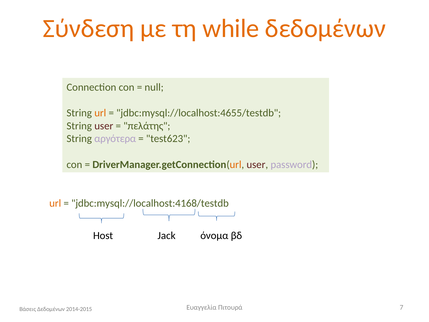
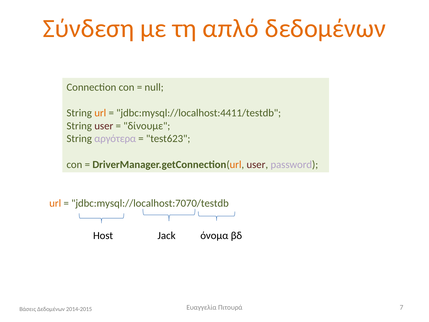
while: while -> απλό
jdbc:mysql://localhost:4655/testdb: jdbc:mysql://localhost:4655/testdb -> jdbc:mysql://localhost:4411/testdb
πελάτης: πελάτης -> δίνουμε
jdbc:mysql://localhost:4168/testdb: jdbc:mysql://localhost:4168/testdb -> jdbc:mysql://localhost:7070/testdb
